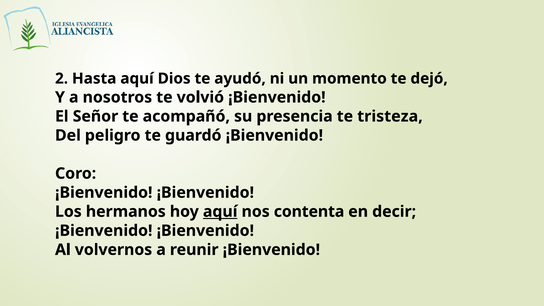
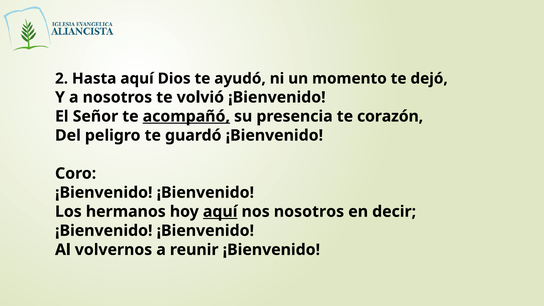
acompañó underline: none -> present
tristeza: tristeza -> corazón
nos contenta: contenta -> nosotros
